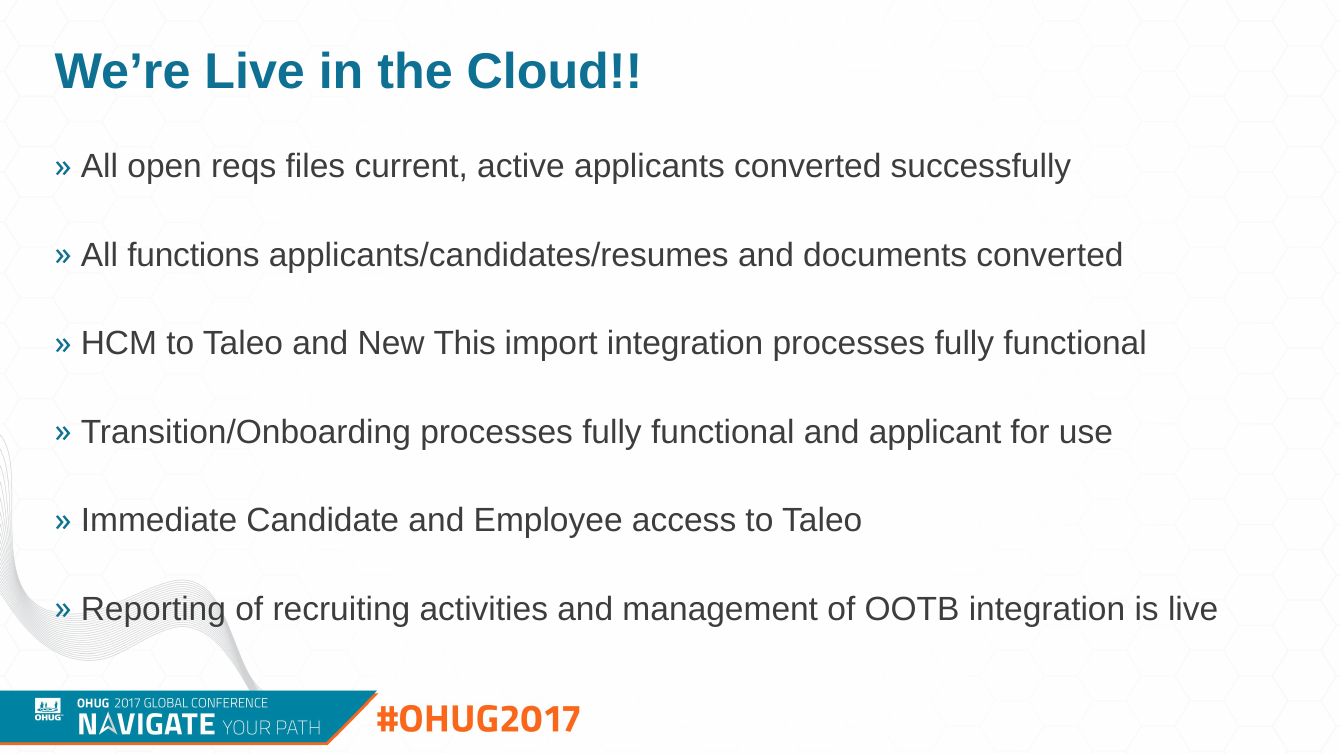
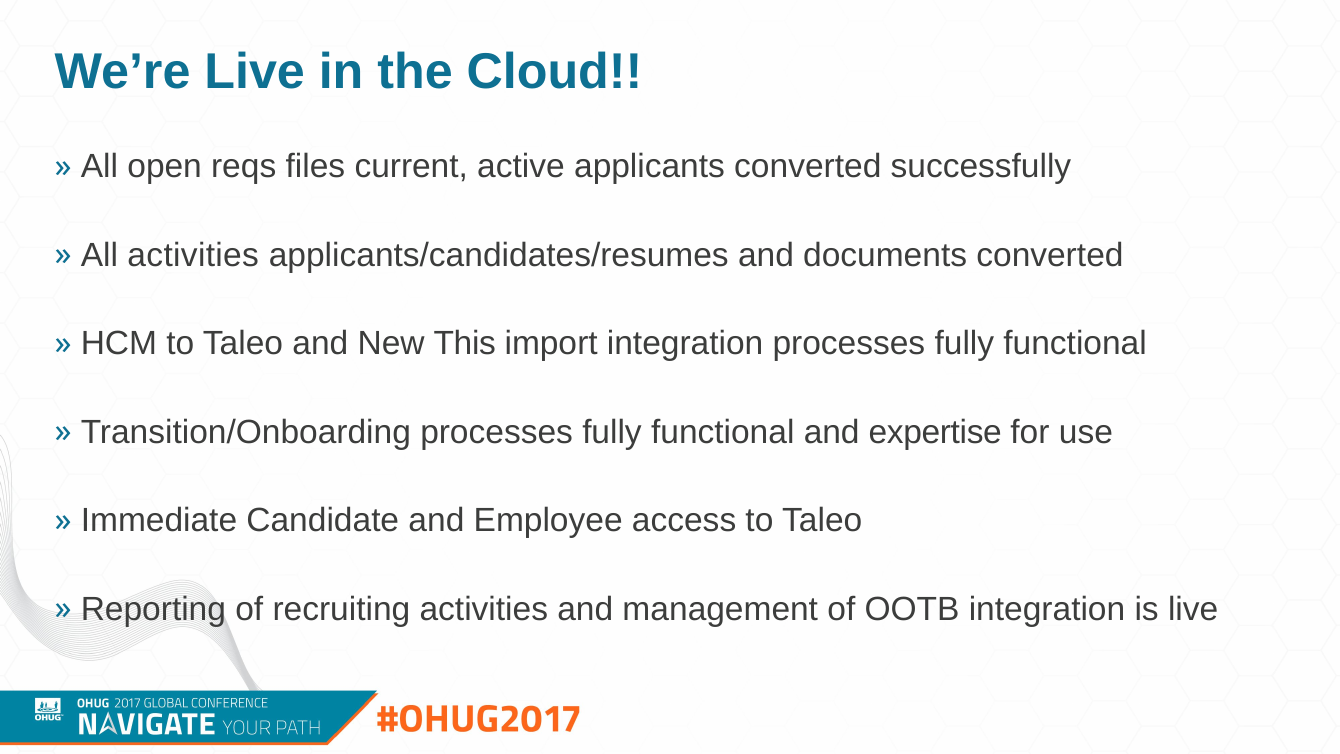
All functions: functions -> activities
applicant: applicant -> expertise
